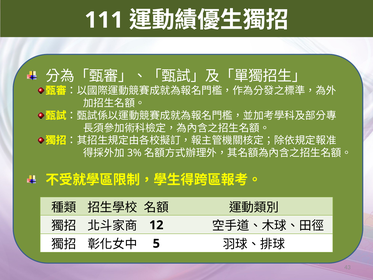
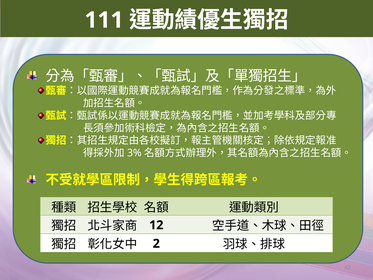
5: 5 -> 2
